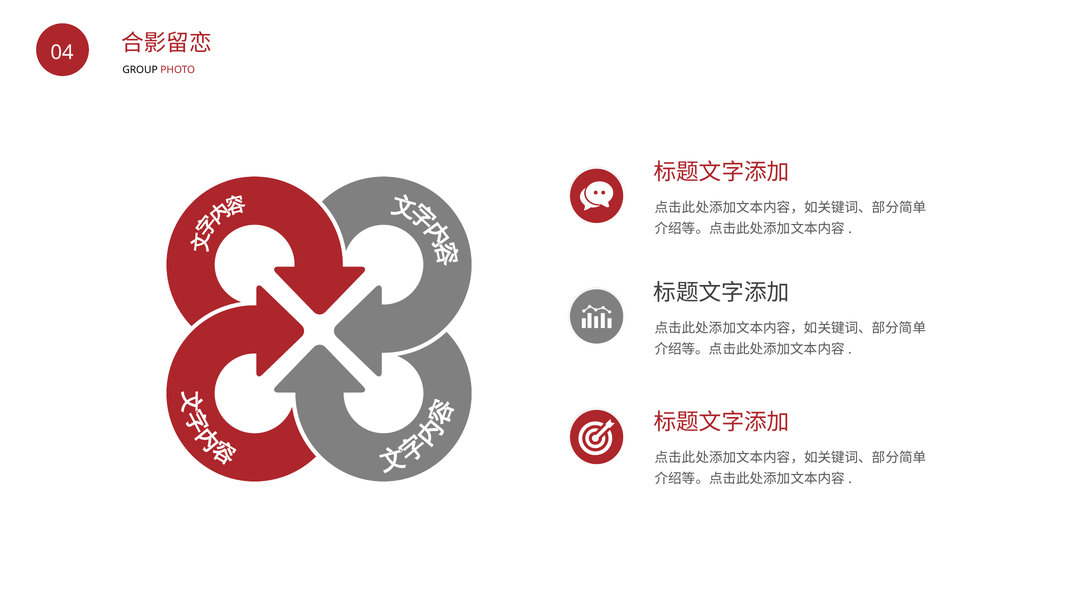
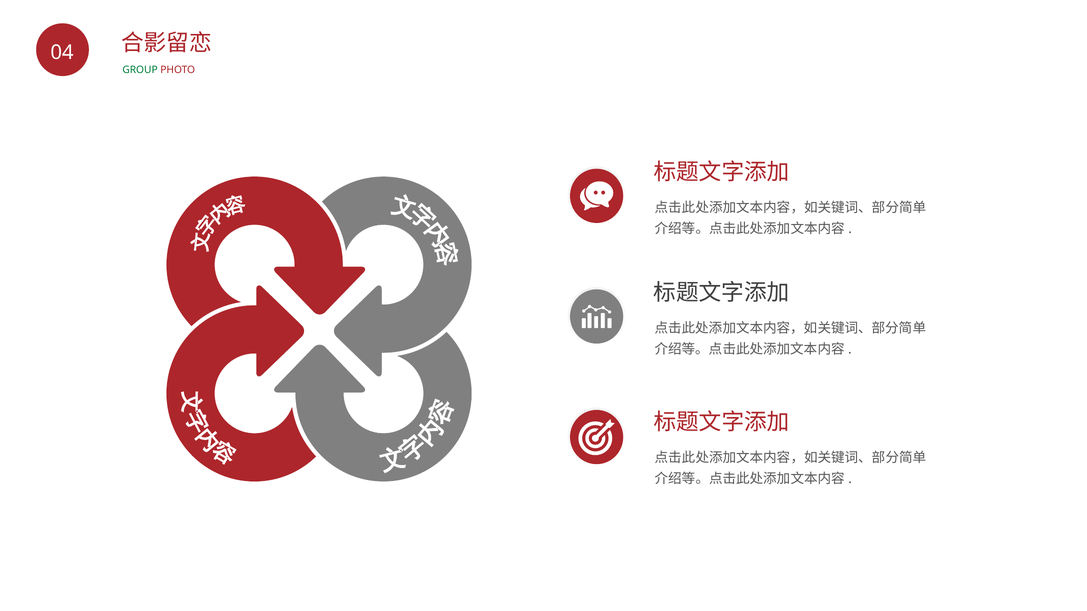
GROUP colour: black -> green
